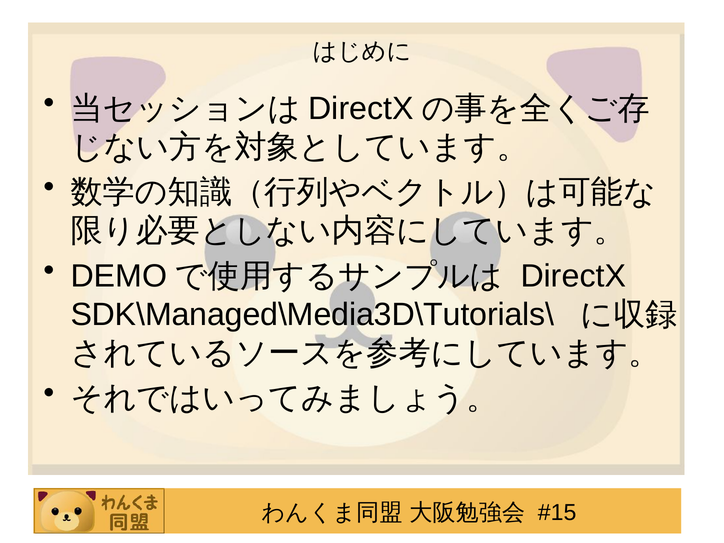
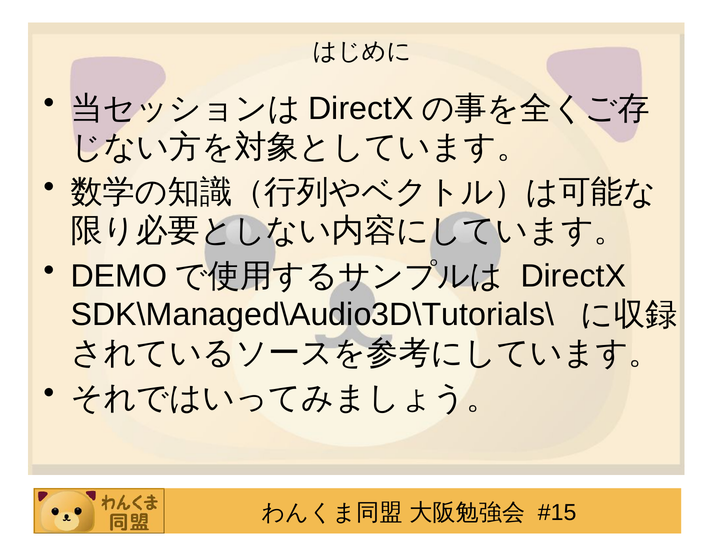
SDK\Managed\Media3D\Tutorials\: SDK\Managed\Media3D\Tutorials\ -> SDK\Managed\Audio3D\Tutorials\
